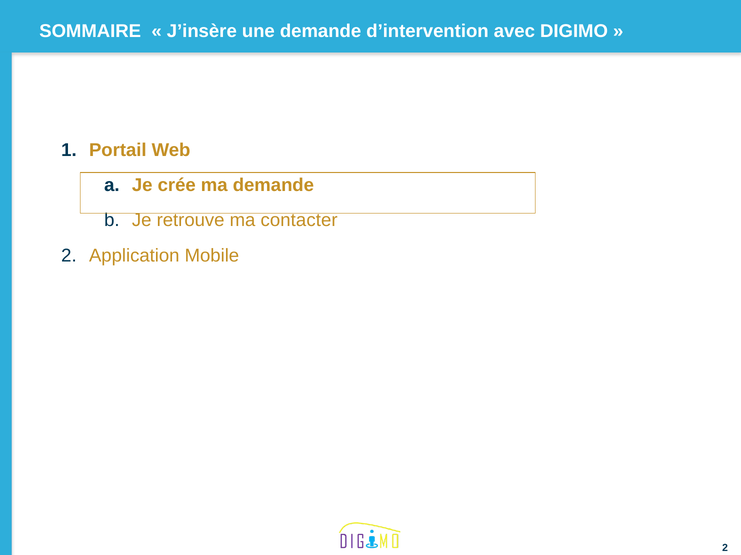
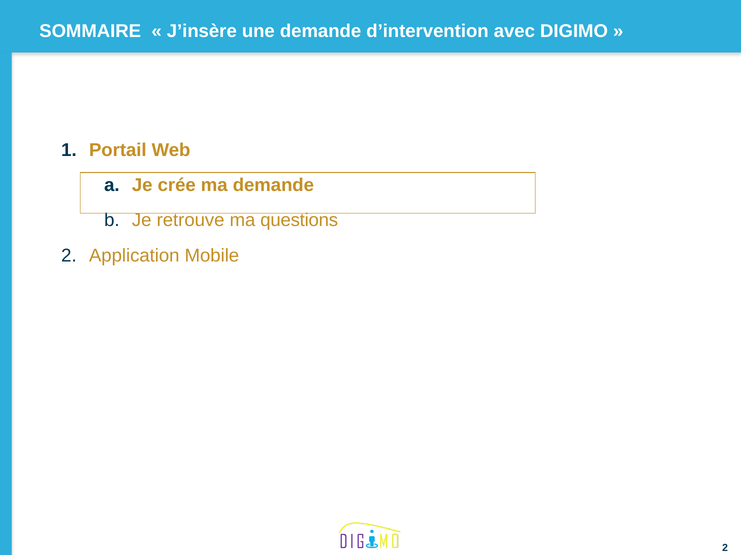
contacter: contacter -> questions
